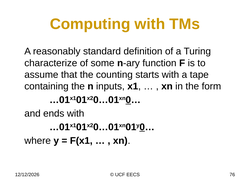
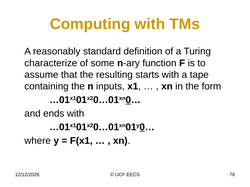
counting: counting -> resulting
